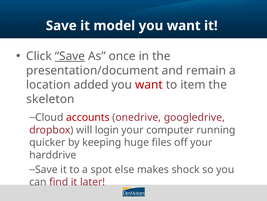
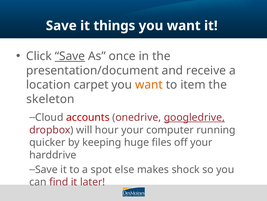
model: model -> things
remain: remain -> receive
added: added -> carpet
want at (149, 84) colour: red -> orange
googledrive underline: none -> present
login: login -> hour
